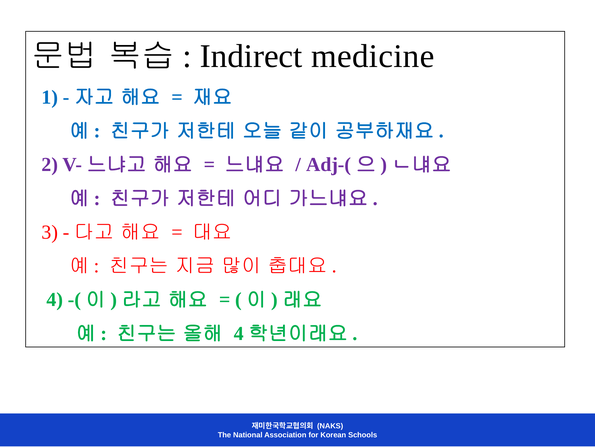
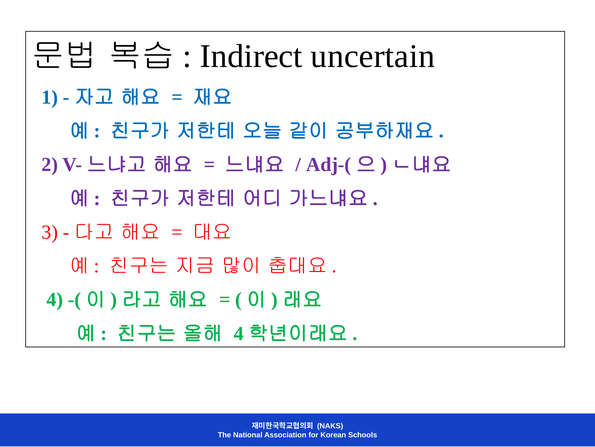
medicine: medicine -> uncertain
